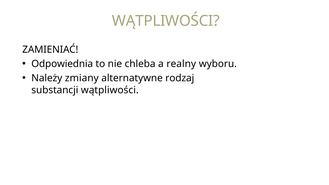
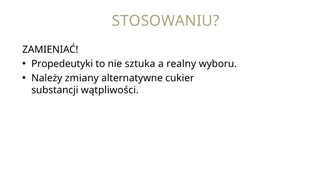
WĄTPLIWOŚCI at (166, 21): WĄTPLIWOŚCI -> STOSOWANIU
Odpowiednia: Odpowiednia -> Propedeutyki
chleba: chleba -> sztuka
rodzaj: rodzaj -> cukier
